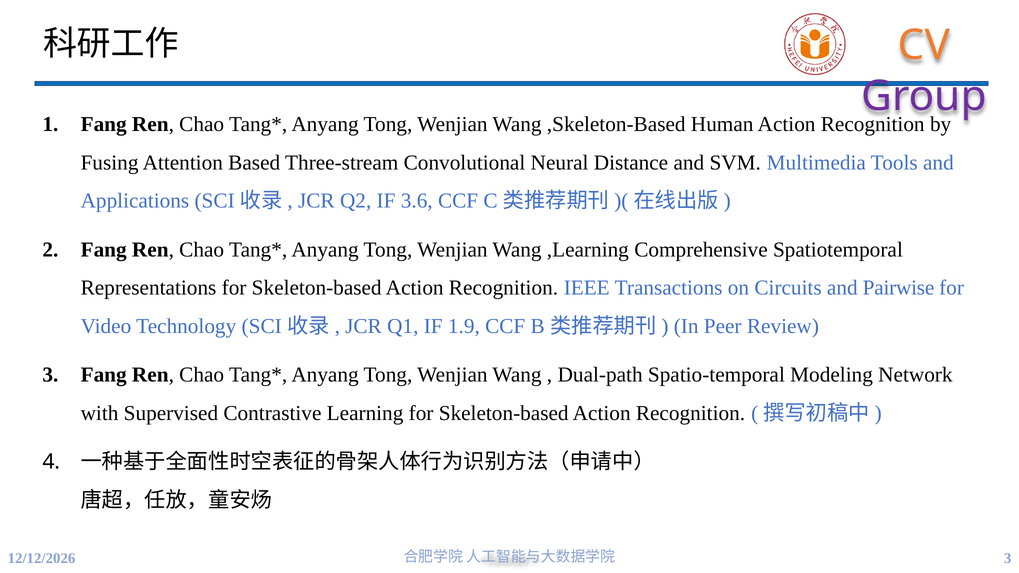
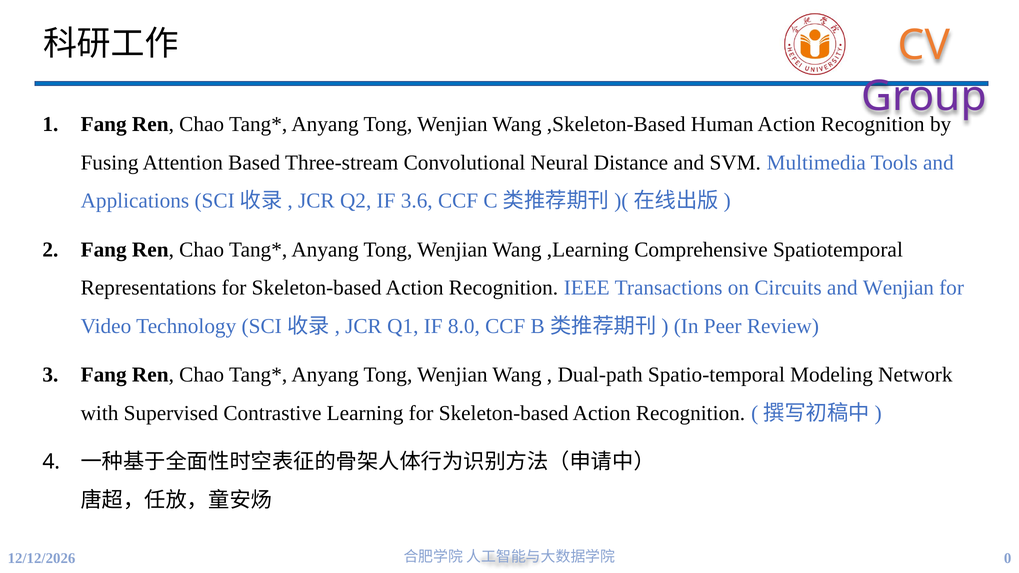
and Pairwise: Pairwise -> Wenjian
1.9: 1.9 -> 8.0
3 at (1008, 559): 3 -> 0
